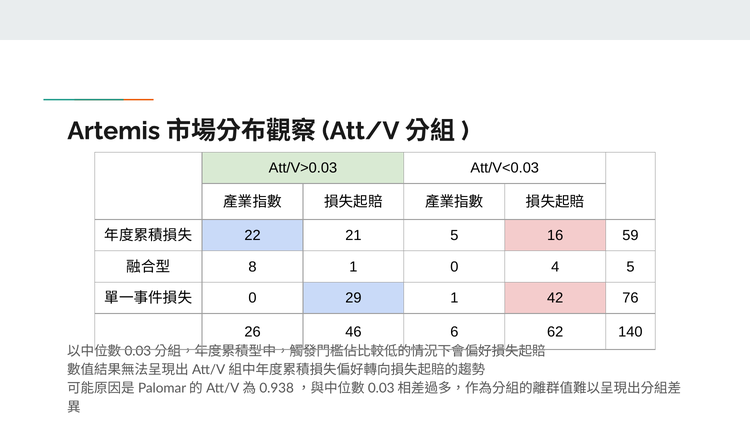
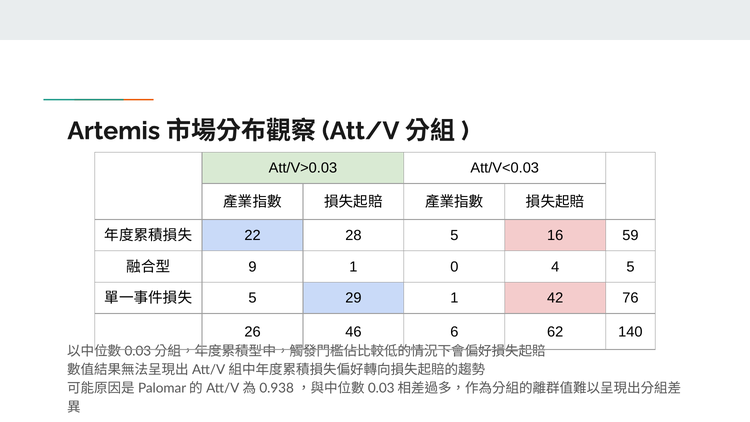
21: 21 -> 28
8: 8 -> 9
0 at (253, 298): 0 -> 5
